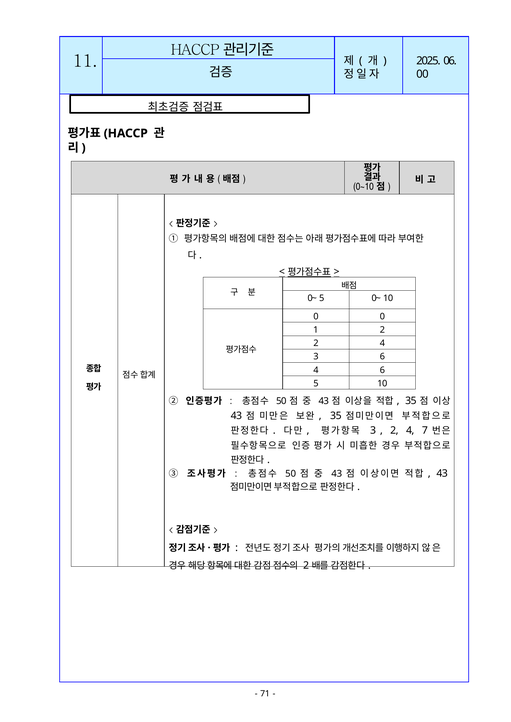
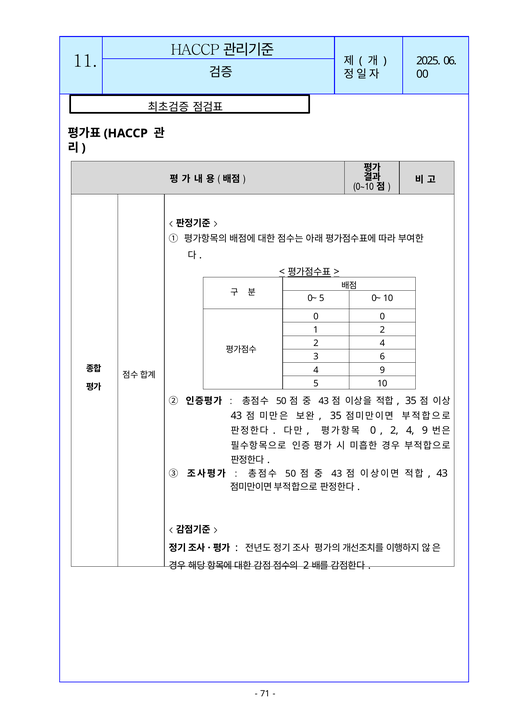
6 at (382, 370): 6 -> 9
3 at (373, 431): 3 -> 0
2 4 7: 7 -> 9
